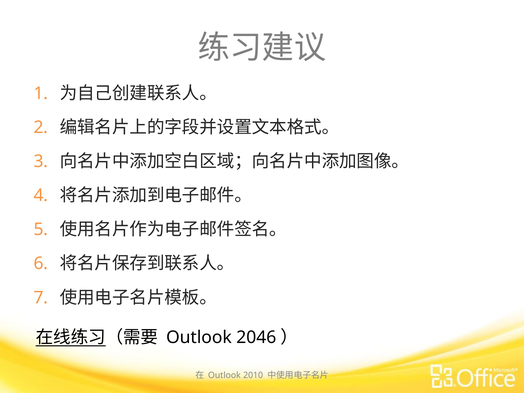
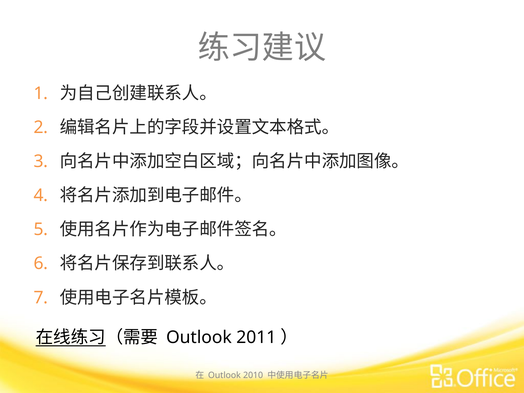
2046: 2046 -> 2011
